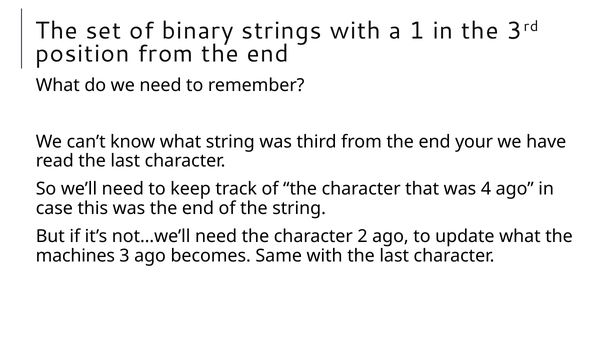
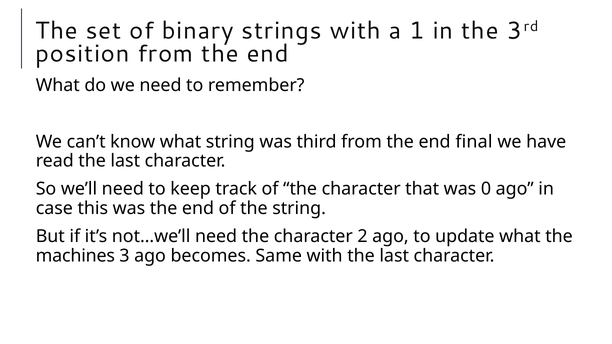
your: your -> final
4: 4 -> 0
